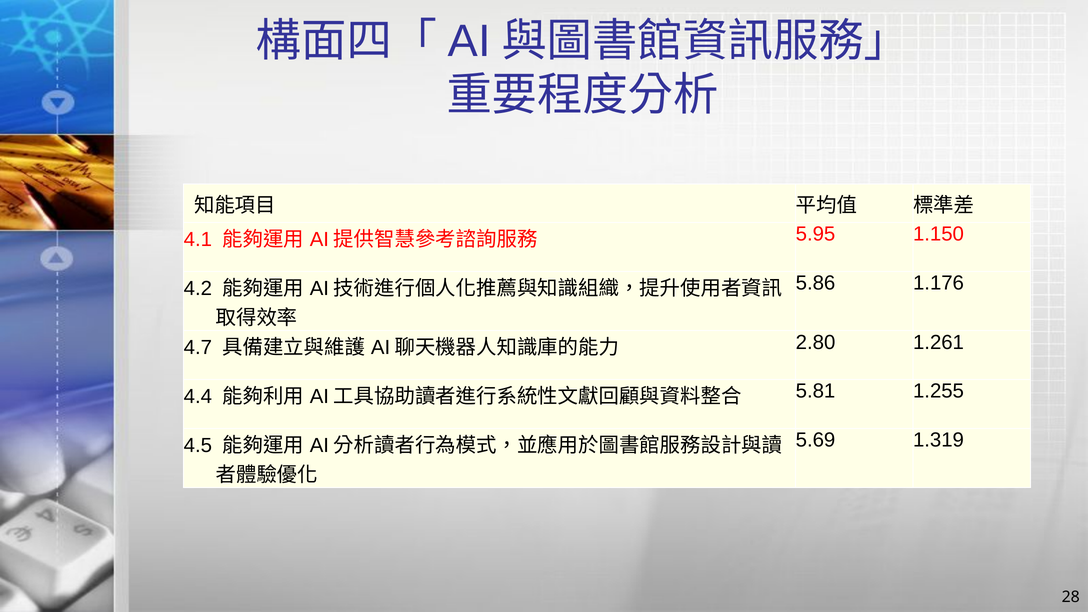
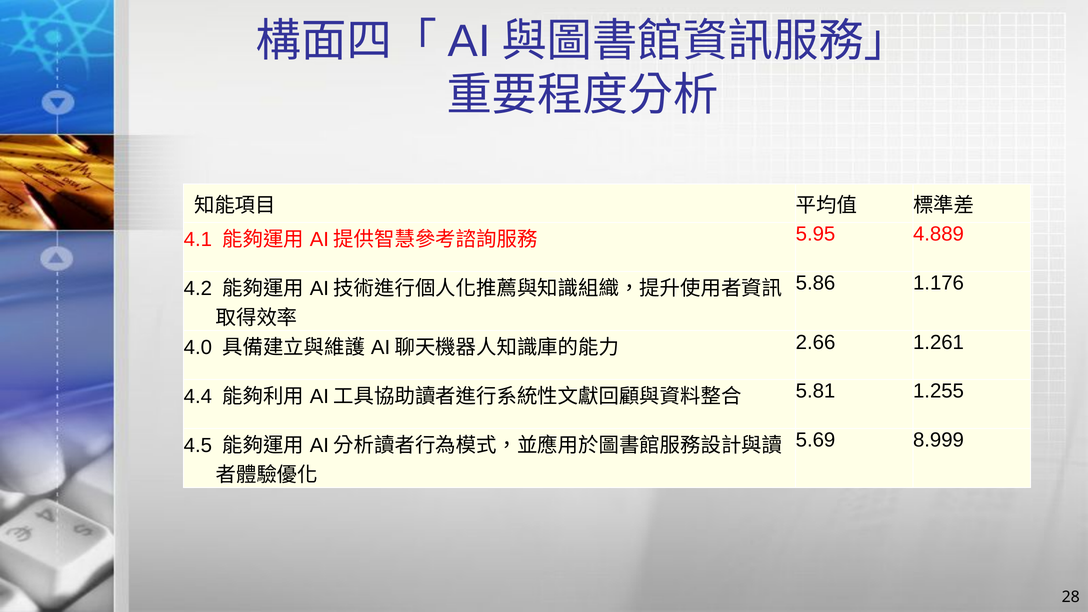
1.150: 1.150 -> 4.889
4.7: 4.7 -> 4.0
2.80: 2.80 -> 2.66
1.319: 1.319 -> 8.999
